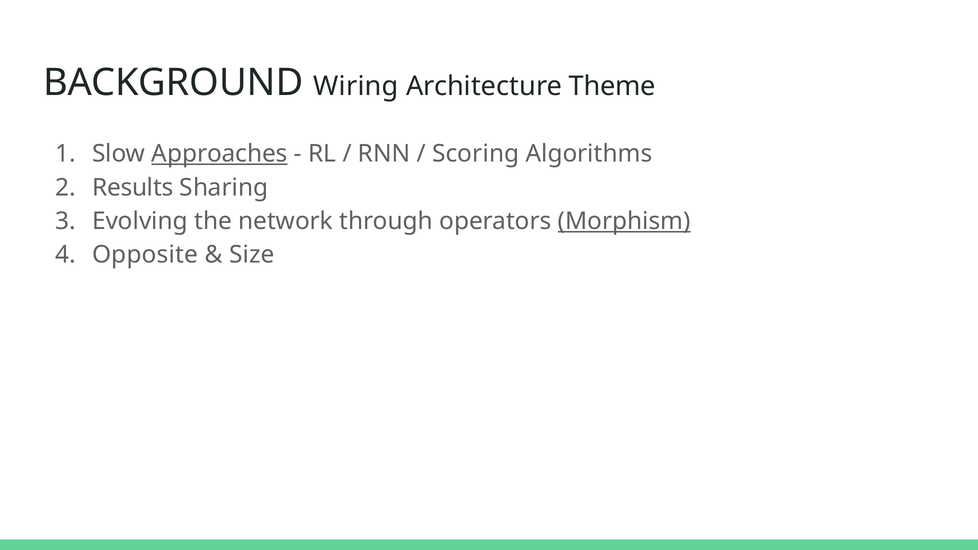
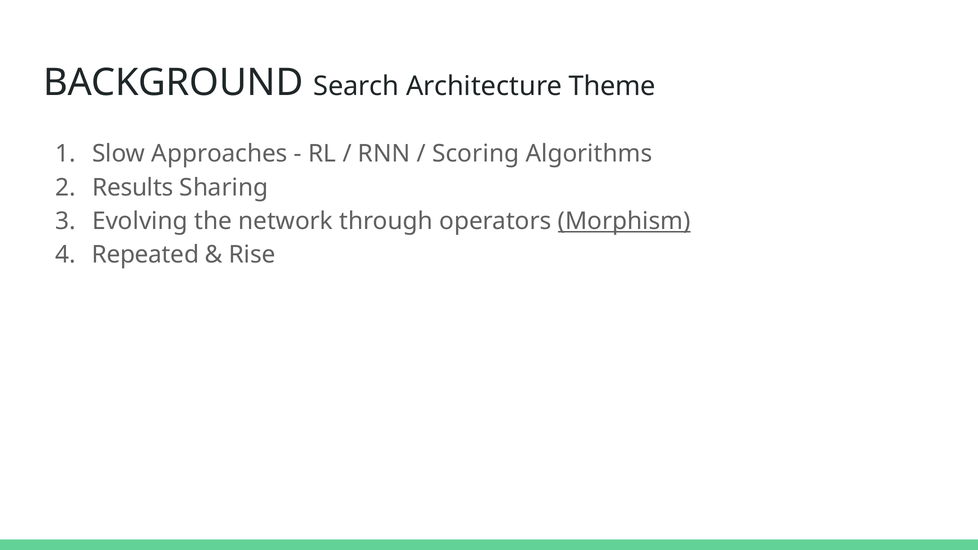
Wiring: Wiring -> Search
Approaches underline: present -> none
Opposite: Opposite -> Repeated
Size: Size -> Rise
